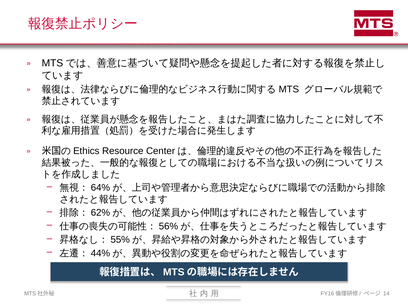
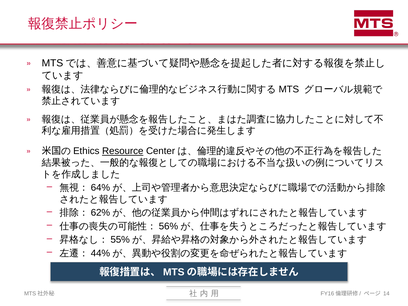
Resource underline: none -> present
